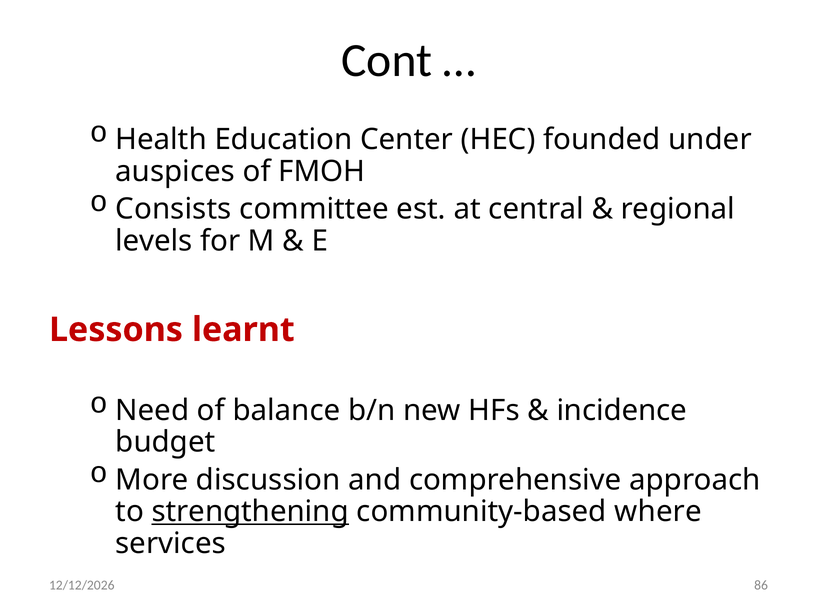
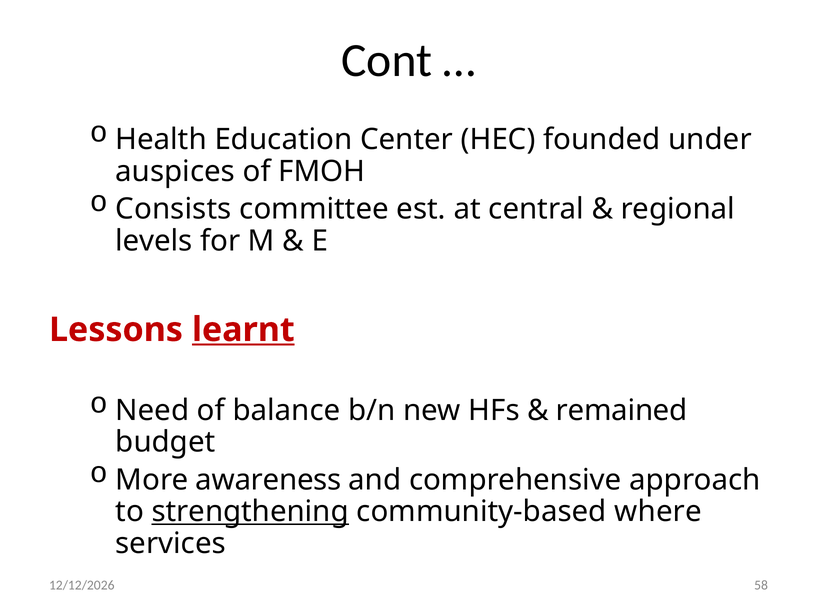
learnt underline: none -> present
incidence: incidence -> remained
discussion: discussion -> awareness
86: 86 -> 58
